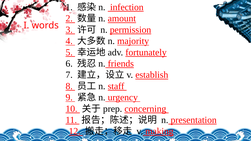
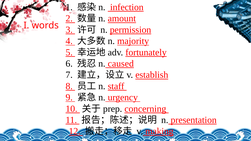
friends: friends -> caused
